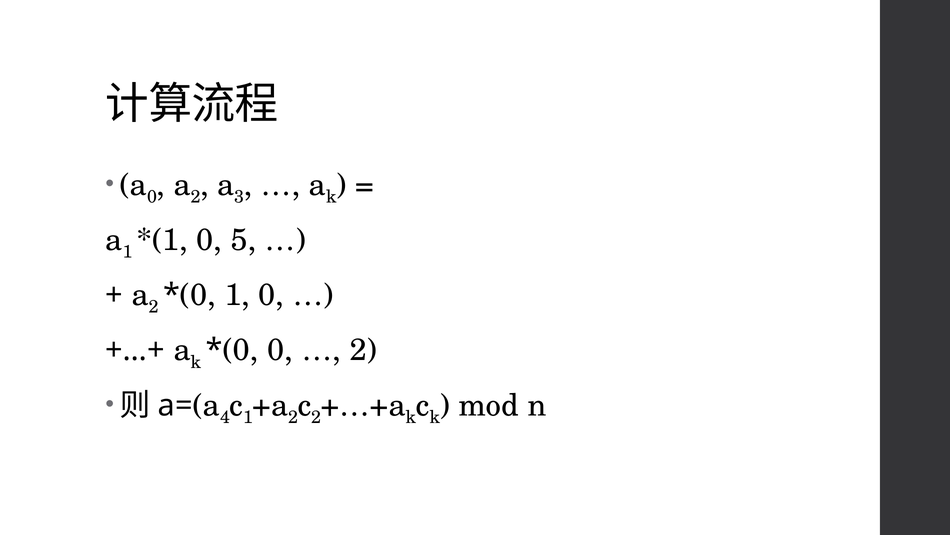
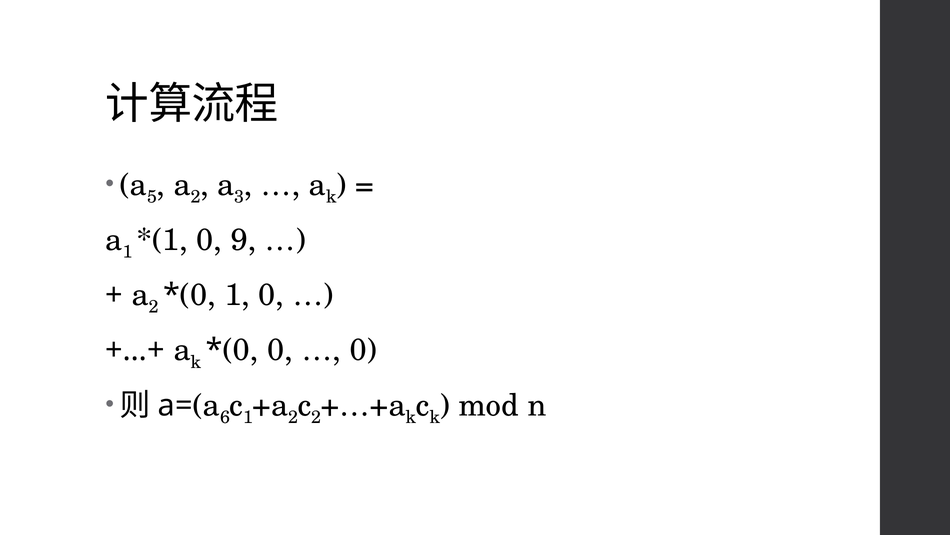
0 at (152, 197): 0 -> 5
5: 5 -> 9
2 at (363, 350): 2 -> 0
4: 4 -> 6
